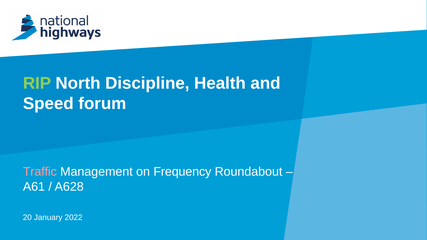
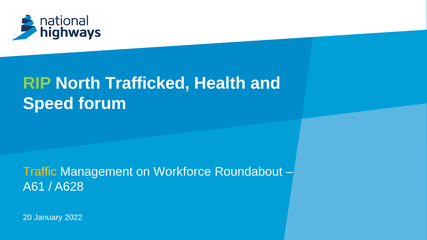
Discipline: Discipline -> Trafficked
Traffic colour: pink -> yellow
Frequency: Frequency -> Workforce
